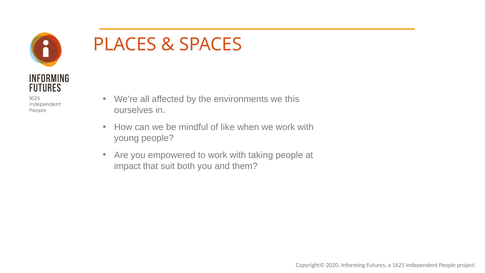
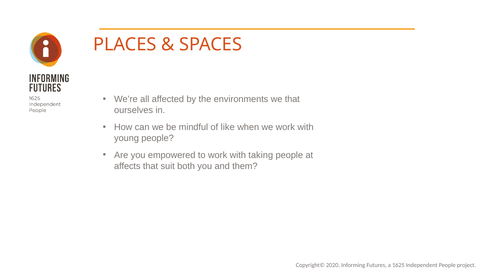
we this: this -> that
impact: impact -> affects
